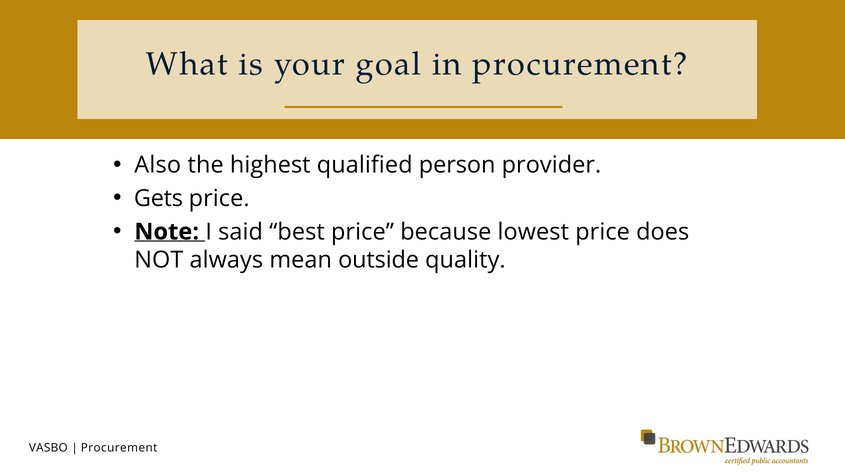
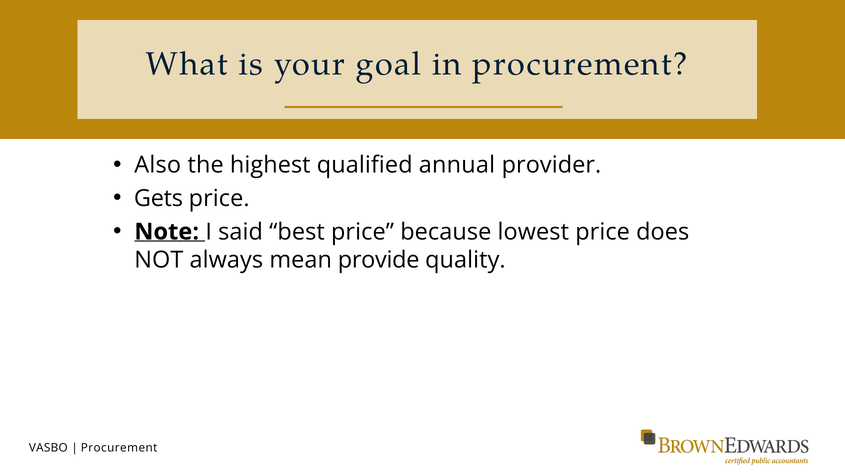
person: person -> annual
outside: outside -> provide
